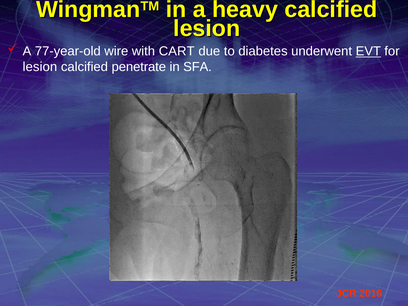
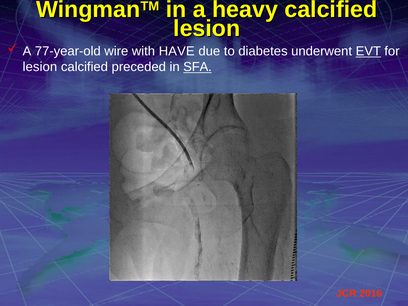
CART: CART -> HAVE
penetrate: penetrate -> preceded
SFA underline: none -> present
